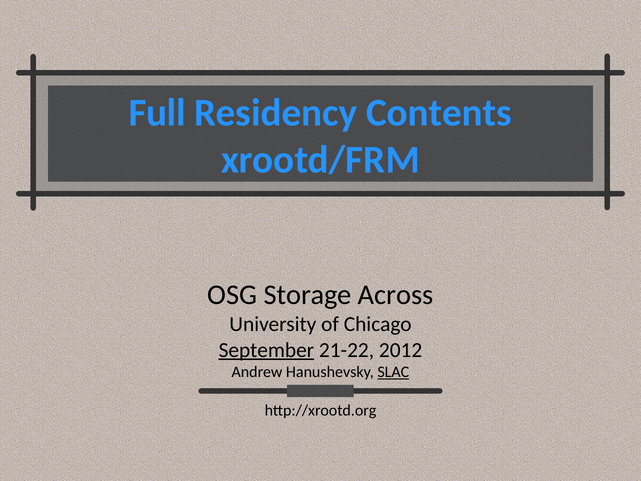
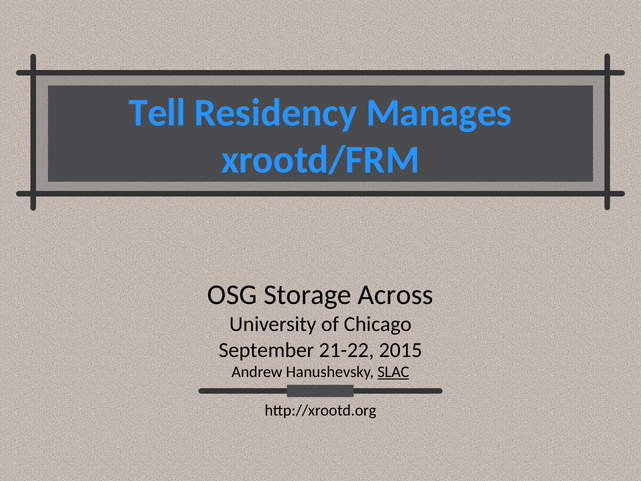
Full: Full -> Tell
Contents: Contents -> Manages
September underline: present -> none
2012: 2012 -> 2015
